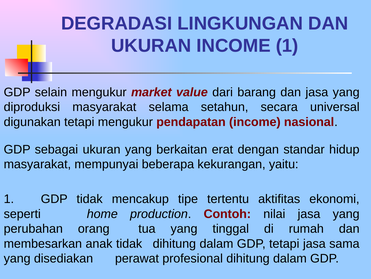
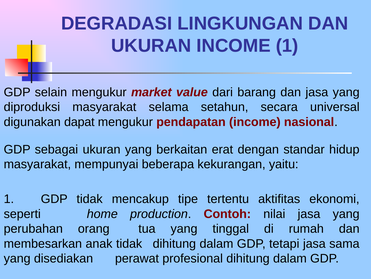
digunakan tetapi: tetapi -> dapat
